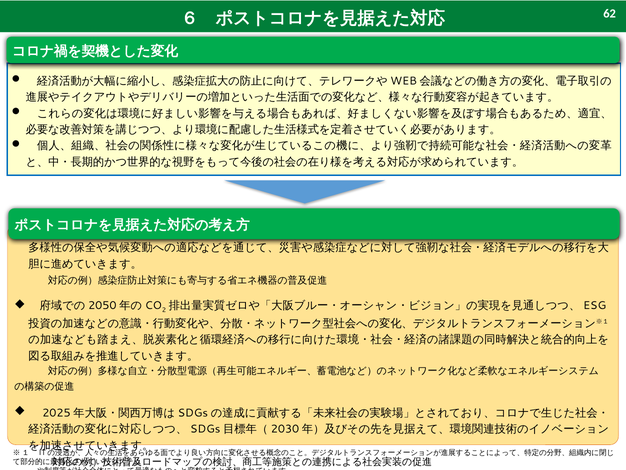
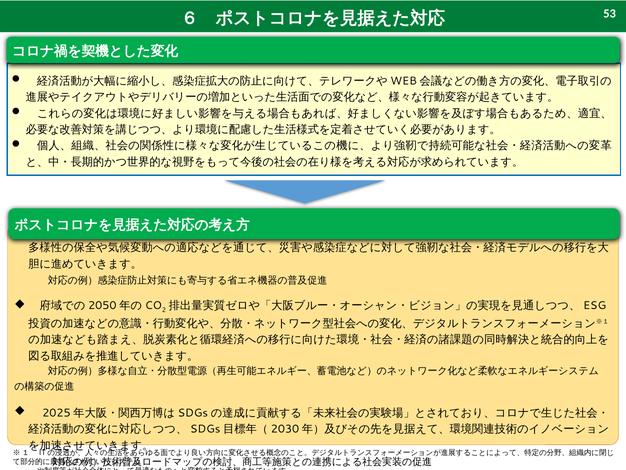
62: 62 -> 53
